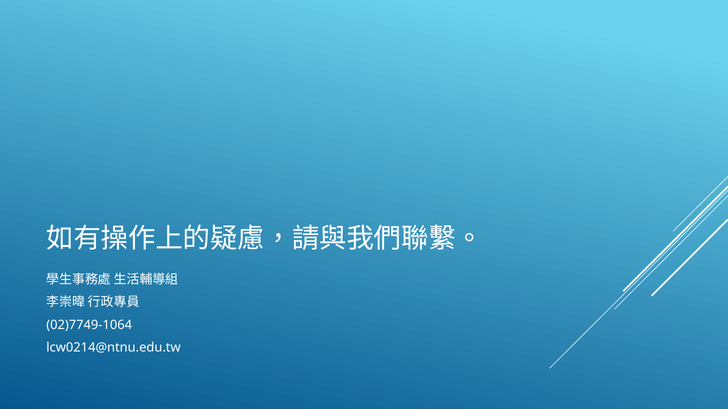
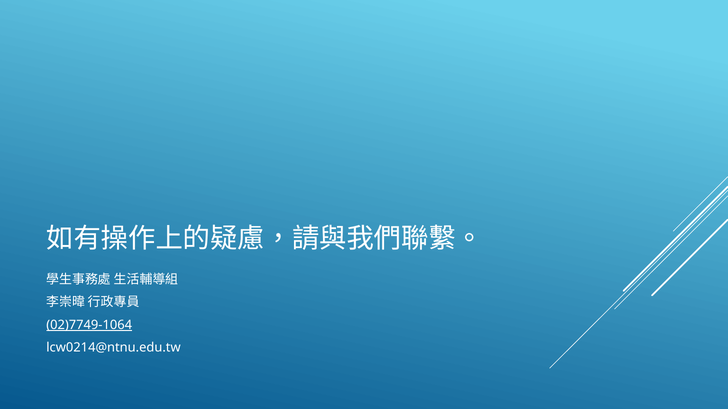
02)7749-1064 underline: none -> present
